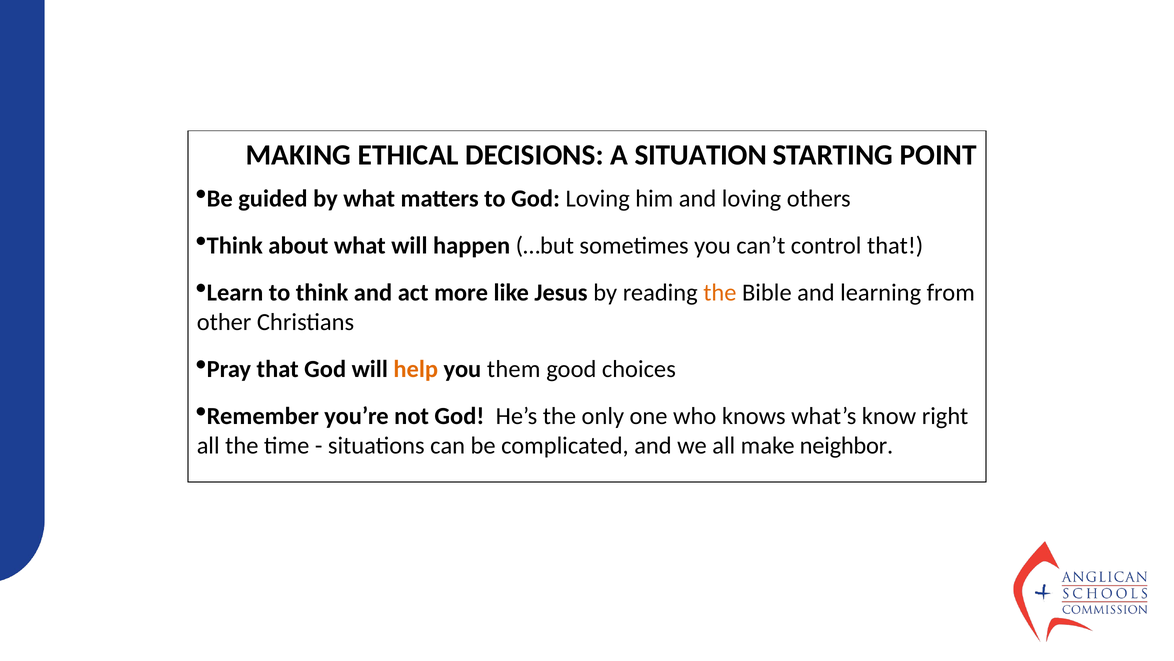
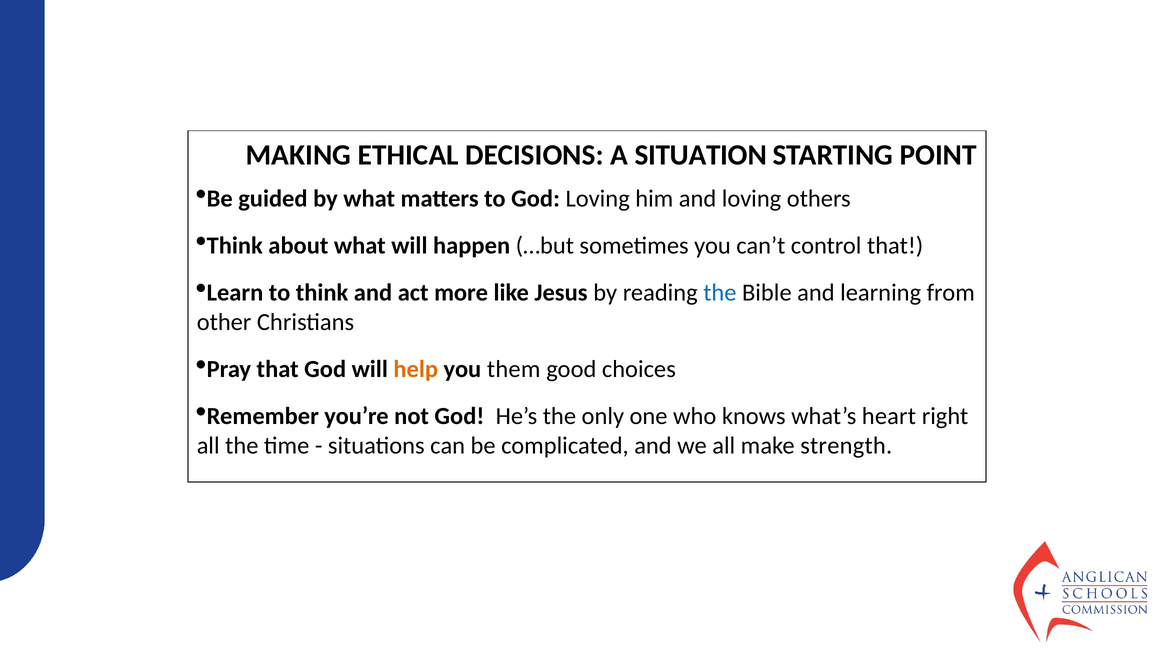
the at (720, 292) colour: orange -> blue
know: know -> heart
neighbor: neighbor -> strength
